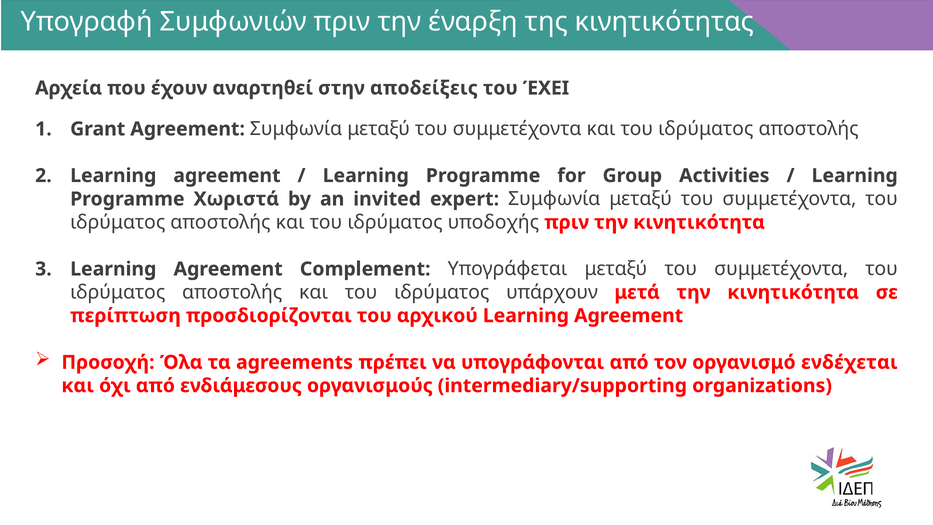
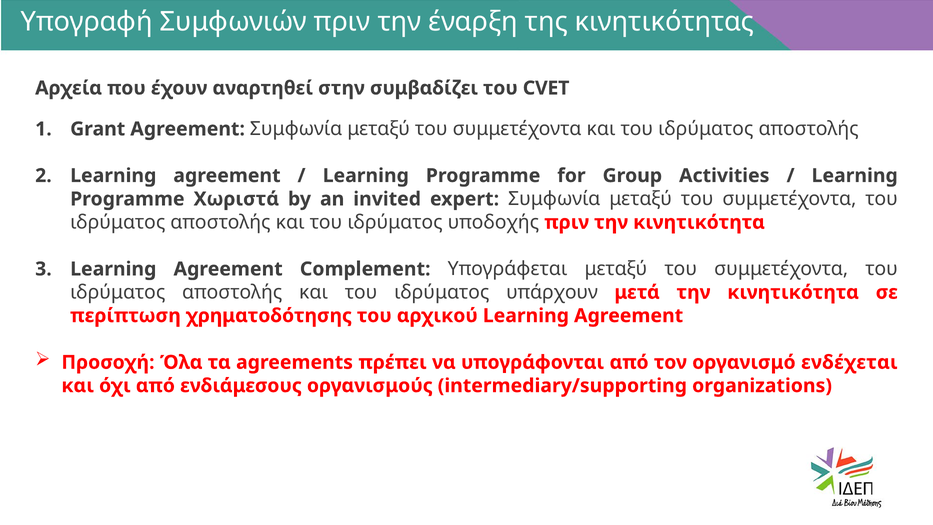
αποδείξεις: αποδείξεις -> συμβαδίζει
ΈΧΕΙ: ΈΧΕΙ -> CVET
προσδιορίζονται: προσδιορίζονται -> χρηματοδότησης
